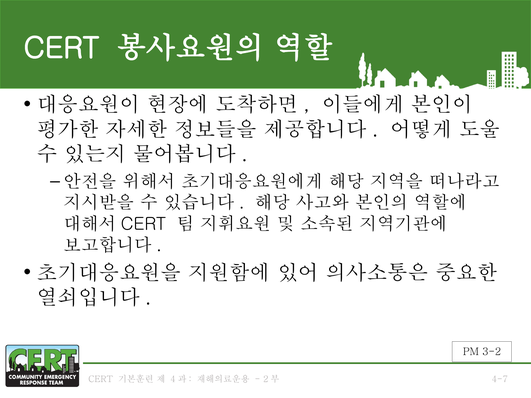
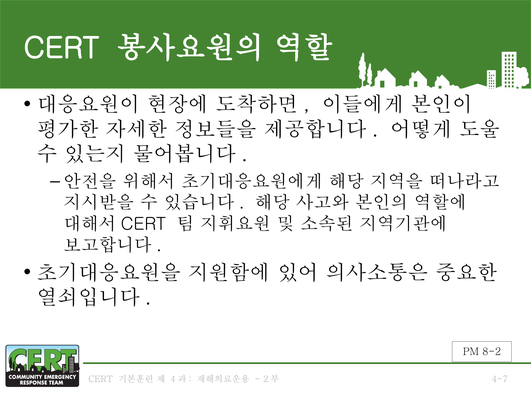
3-2: 3-2 -> 8-2
